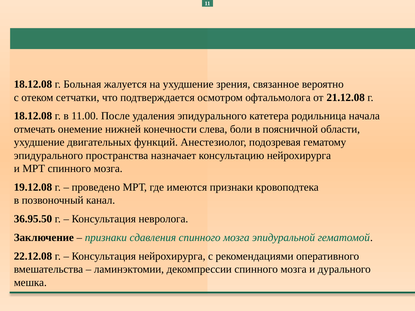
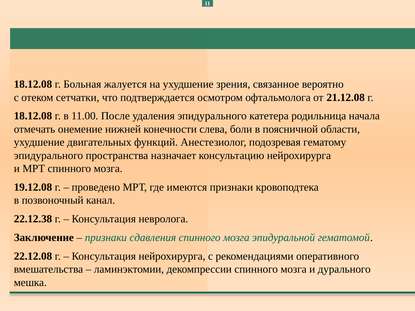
36.95.50: 36.95.50 -> 22.12.38
